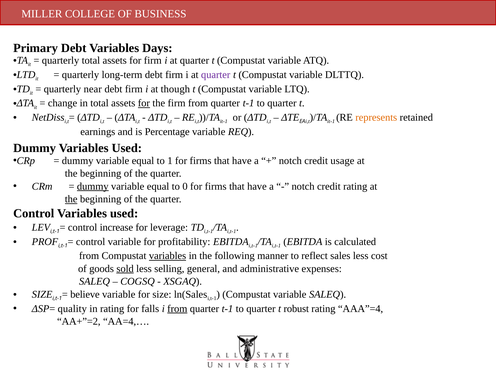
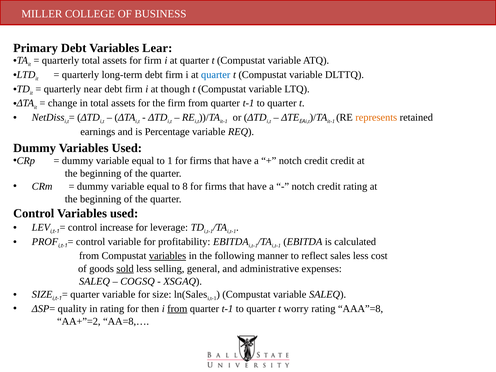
Days: Days -> Lear
quarter at (216, 75) colour: purple -> blue
for at (144, 103) underline: present -> none
credit usage: usage -> credit
dummy at (93, 186) underline: present -> none
0: 0 -> 8
the at (71, 199) underline: present -> none
believe at (85, 294): believe -> quarter
falls: falls -> then
robust: robust -> worry
AAA”=4: AAA”=4 -> AAA”=8
AA=4,…: AA=4,… -> AA=8,…
